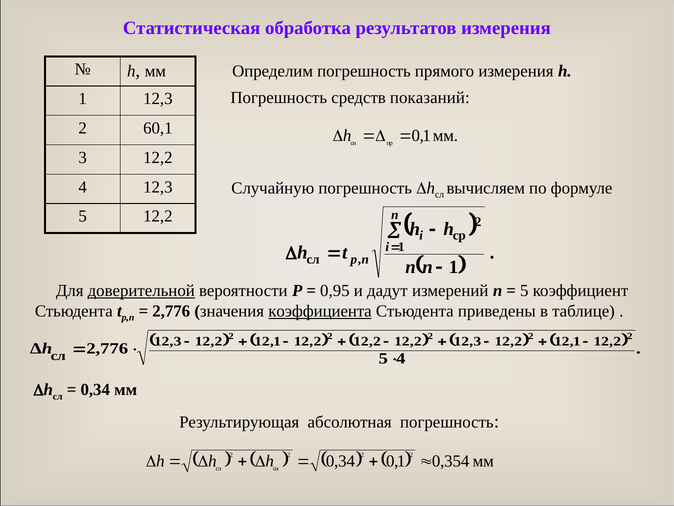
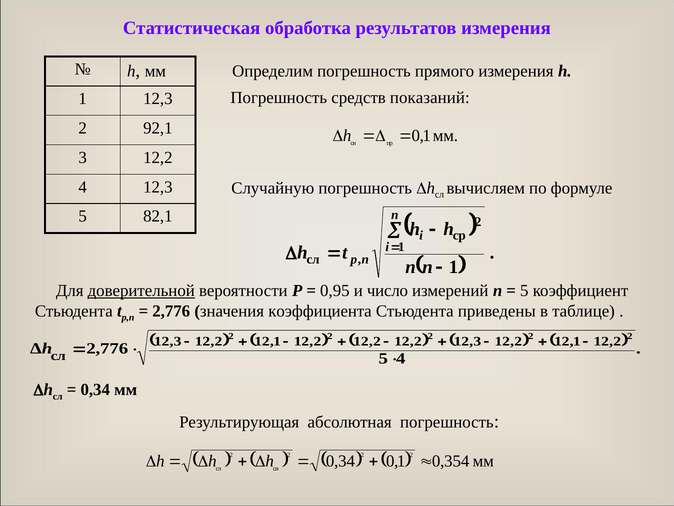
60,1: 60,1 -> 92,1
5 12,2: 12,2 -> 82,1
дадут: дадут -> число
коэффициента underline: present -> none
